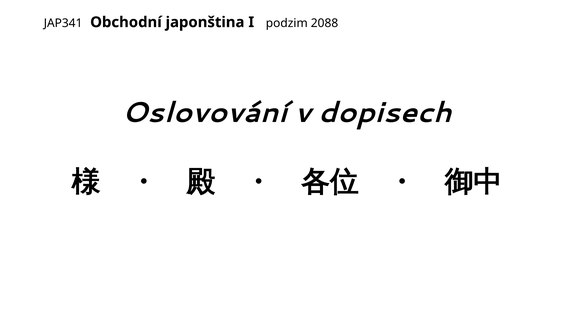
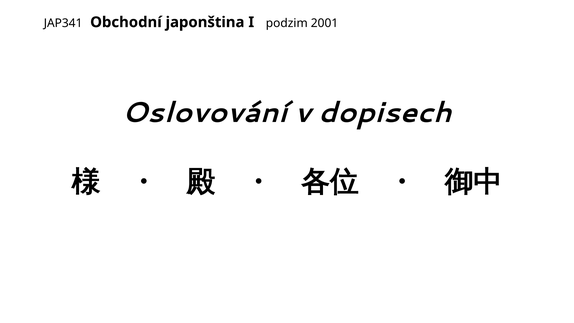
2088: 2088 -> 2001
